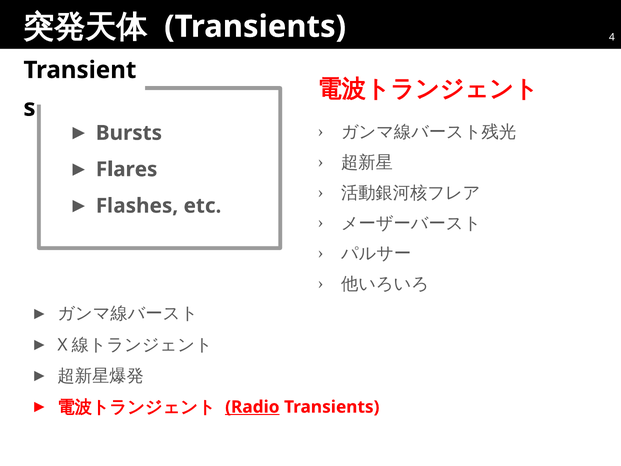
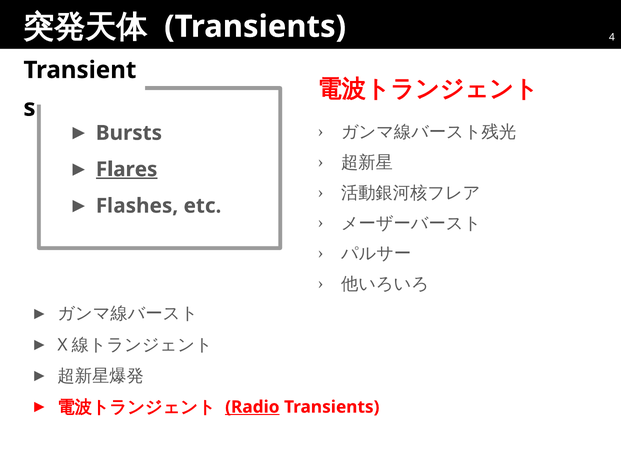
Flares underline: none -> present
